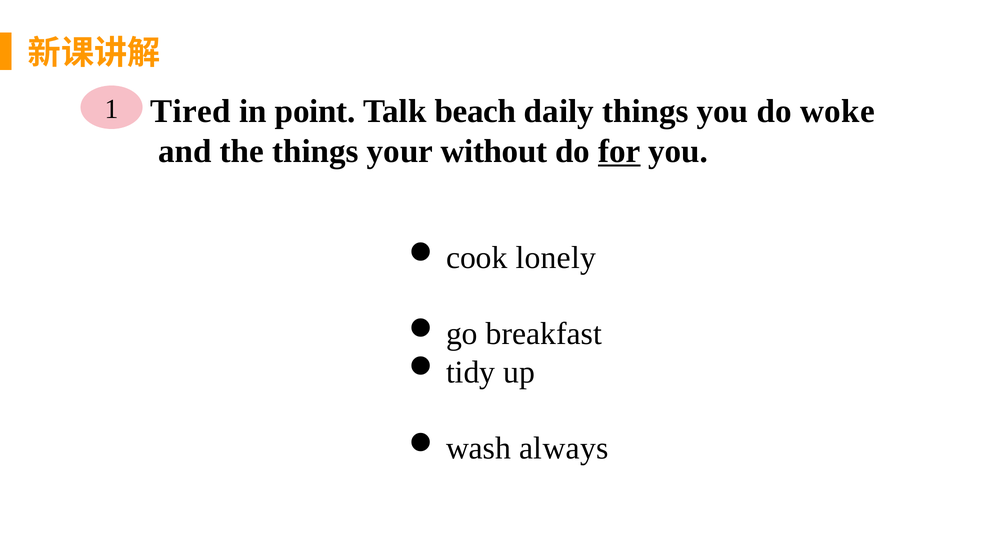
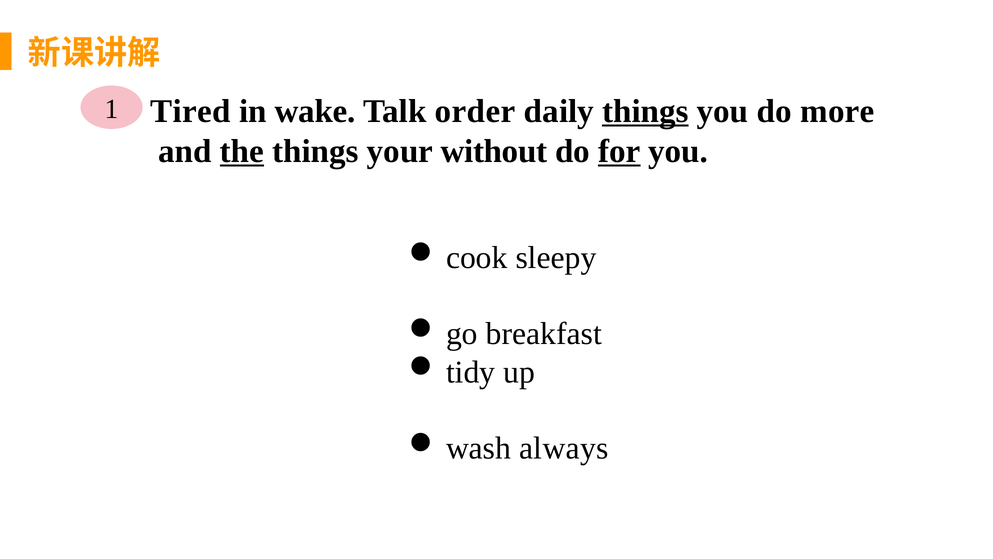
point: point -> wake
beach: beach -> order
things at (645, 111) underline: none -> present
woke: woke -> more
the underline: none -> present
lonely: lonely -> sleepy
